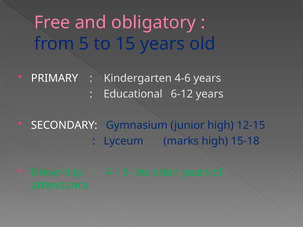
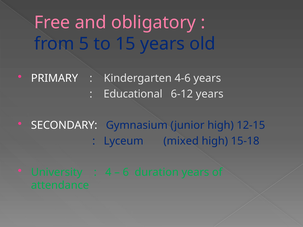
marks: marks -> mixed
